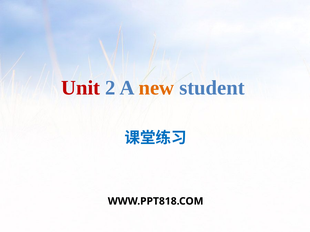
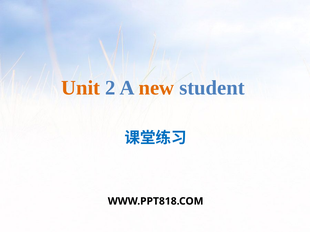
Unit colour: red -> orange
